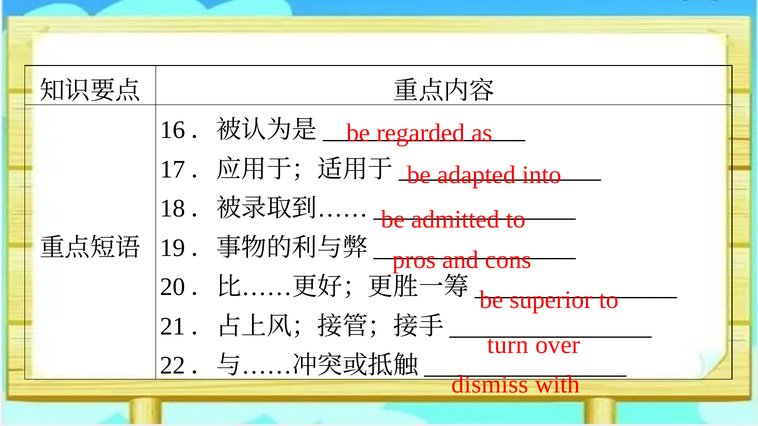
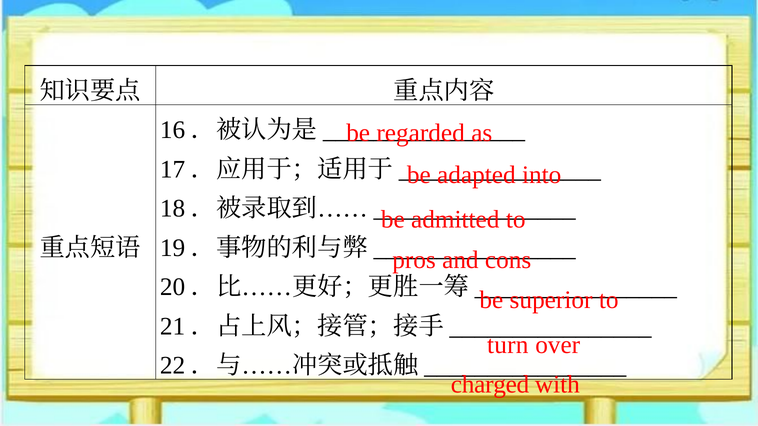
dismiss: dismiss -> charged
